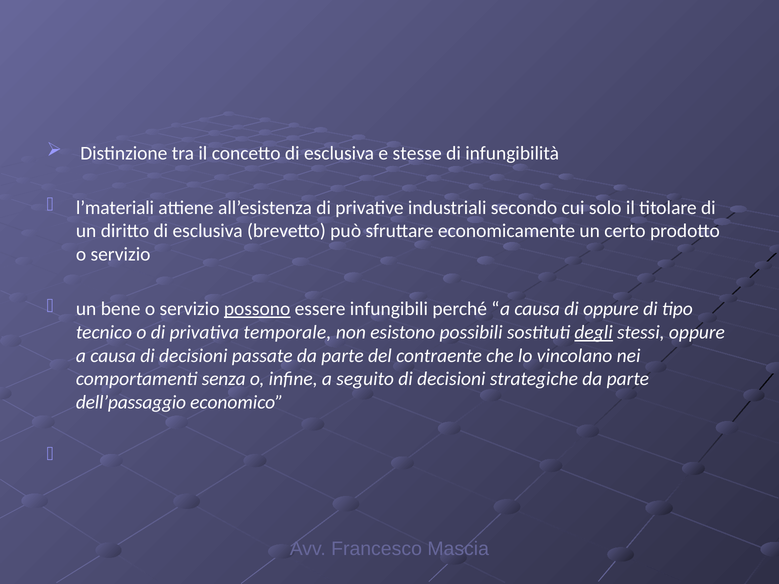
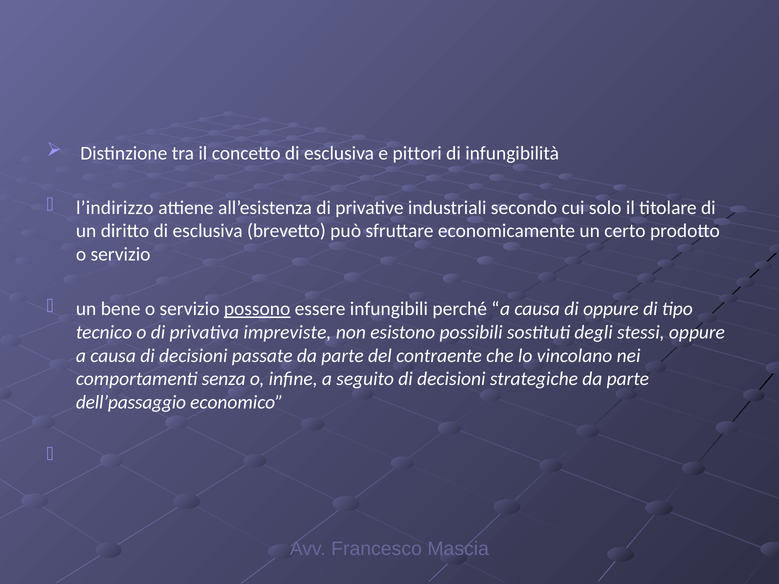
stesse: stesse -> pittori
l’materiali: l’materiali -> l’indirizzo
temporale: temporale -> impreviste
degli underline: present -> none
